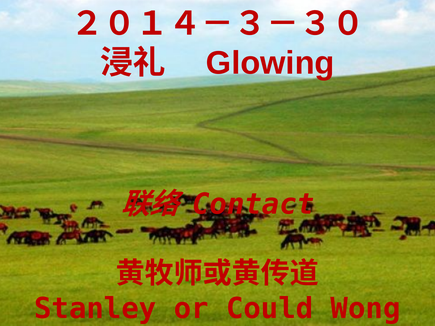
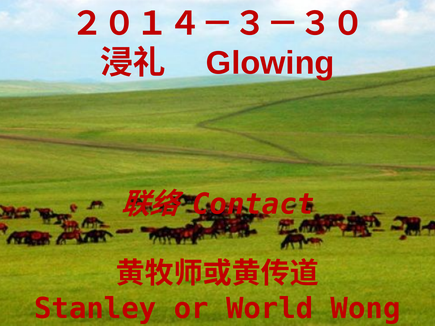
Could: Could -> World
